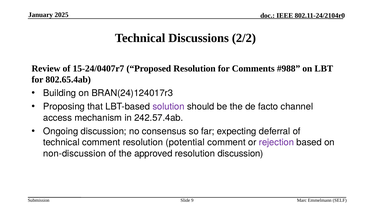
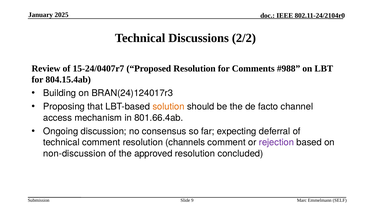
802.65.4ab: 802.65.4ab -> 804.15.4ab
solution colour: purple -> orange
242.57.4ab: 242.57.4ab -> 801.66.4ab
potential: potential -> channels
resolution discussion: discussion -> concluded
